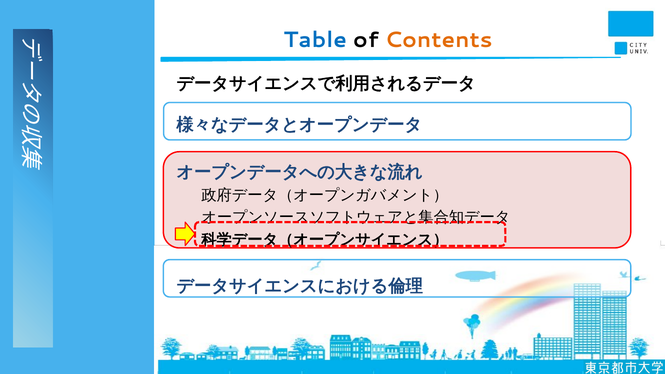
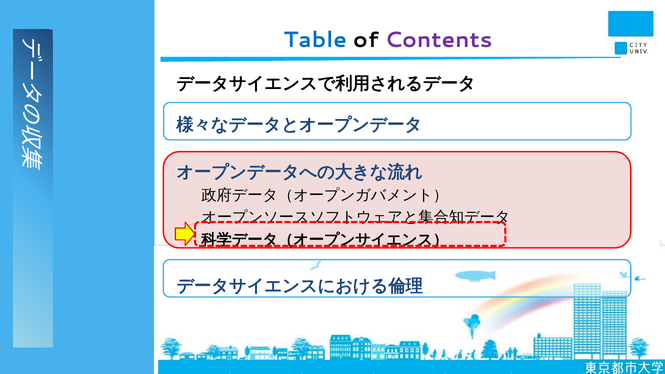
Contents colour: orange -> purple
